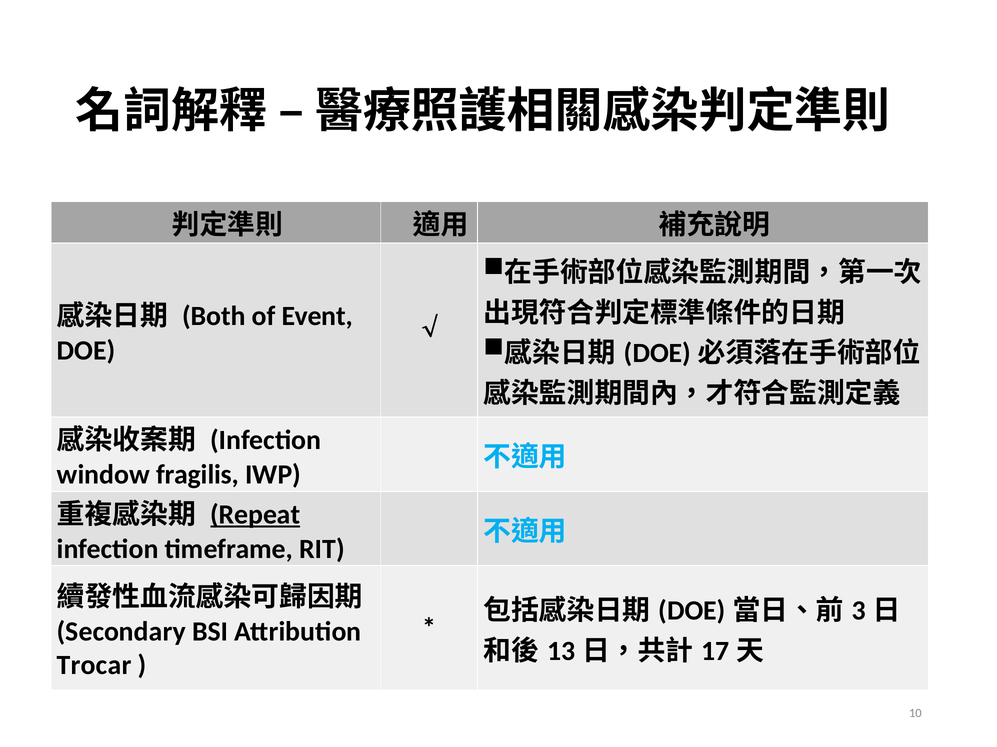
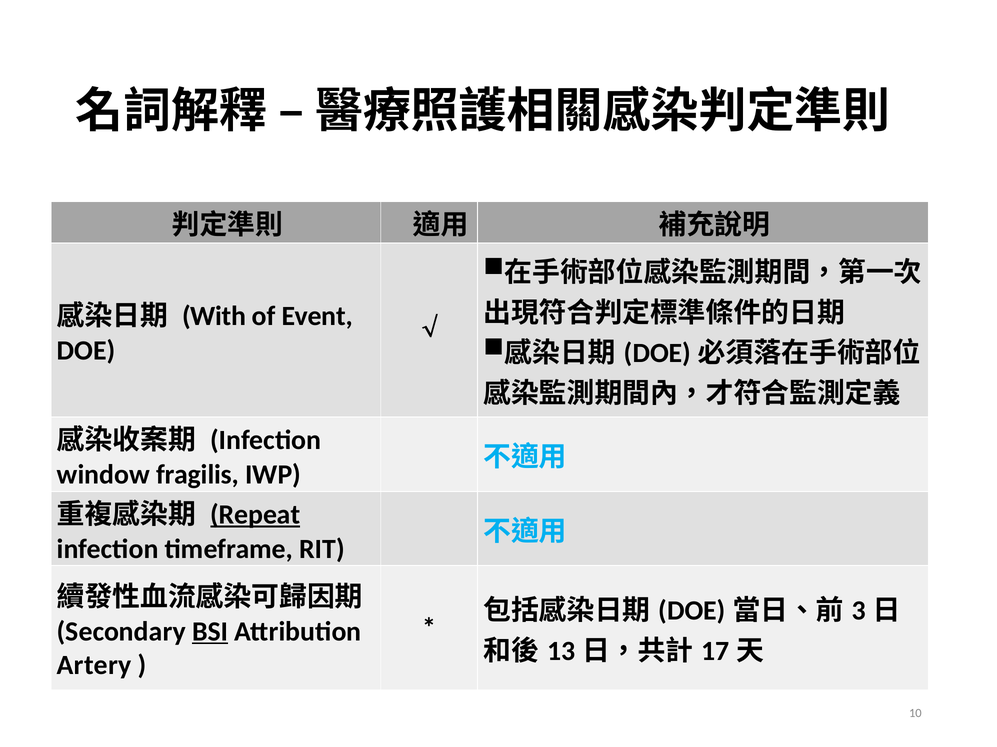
Both: Both -> With
BSI underline: none -> present
Trocar: Trocar -> Artery
